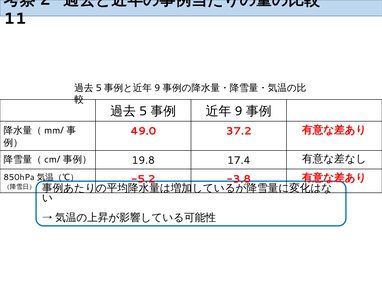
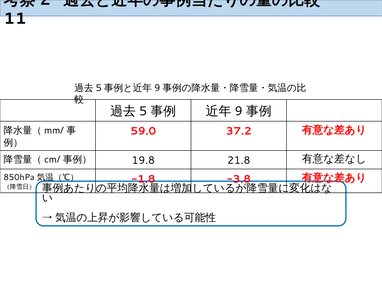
49.0: 49.0 -> 59.0
17.4: 17.4 -> 21.8
-5.2: -5.2 -> -1.8
